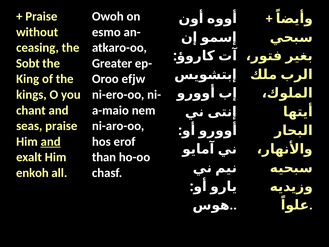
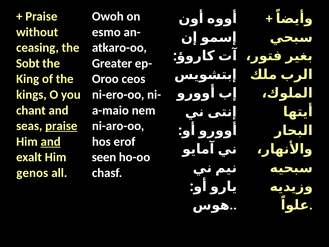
efjw: efjw -> ceos
praise at (61, 126) underline: none -> present
than: than -> seen
enkoh: enkoh -> genos
